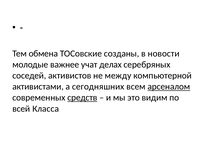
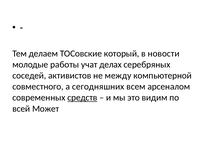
обмена: обмена -> делаем
созданы: созданы -> который
важнее: важнее -> работы
активистами: активистами -> совместного
арсеналом underline: present -> none
Класса: Класса -> Может
